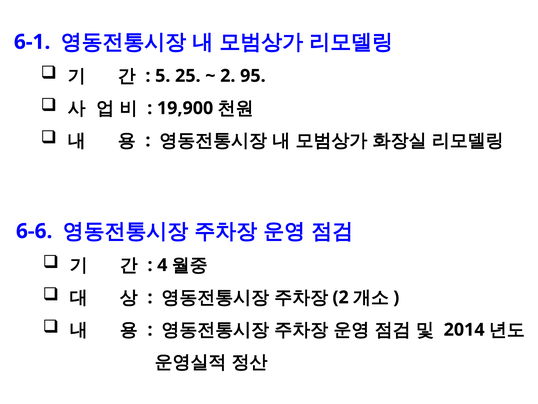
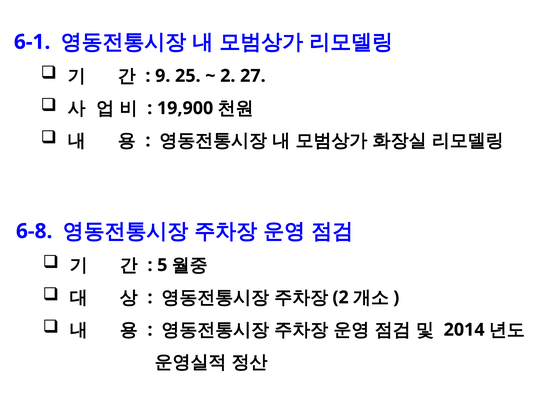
5: 5 -> 9
95: 95 -> 27
6-6: 6-6 -> 6-8
4: 4 -> 5
